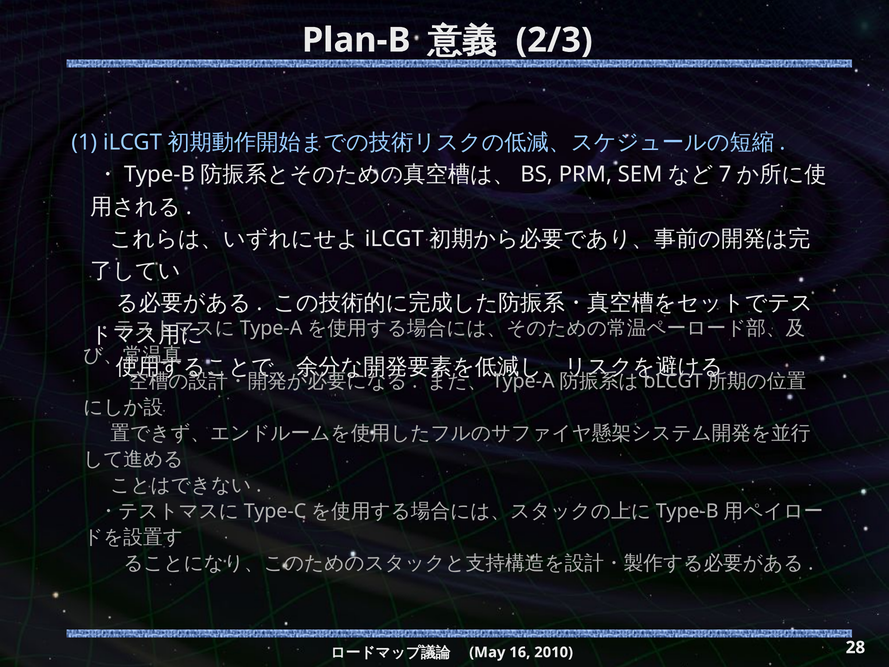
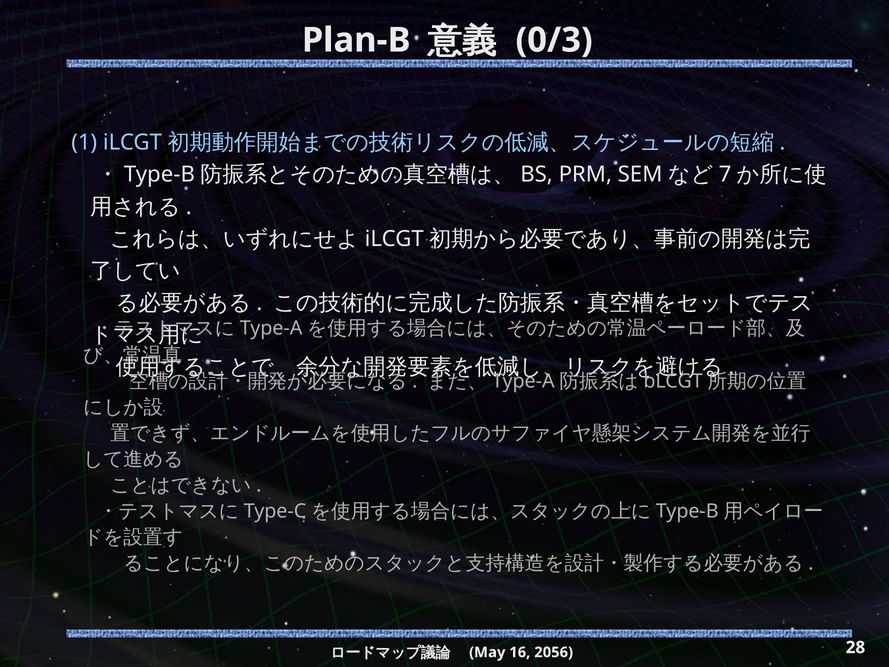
2/3: 2/3 -> 0/3
2010: 2010 -> 2056
